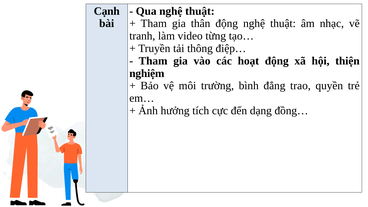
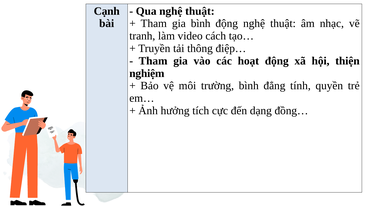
gia thân: thân -> bình
từng: từng -> cách
trao: trao -> tính
